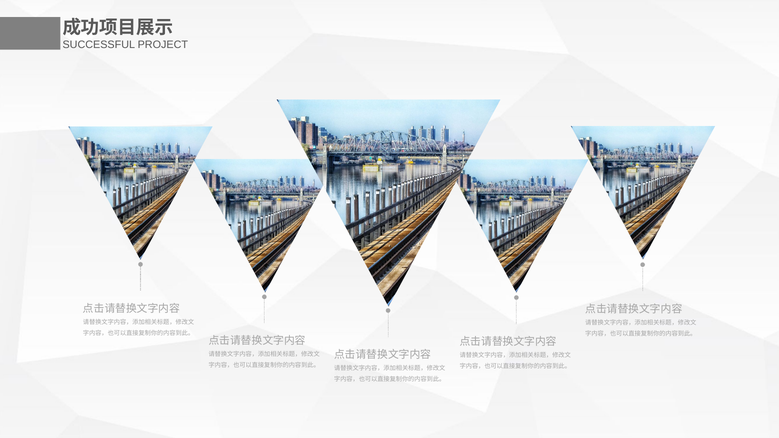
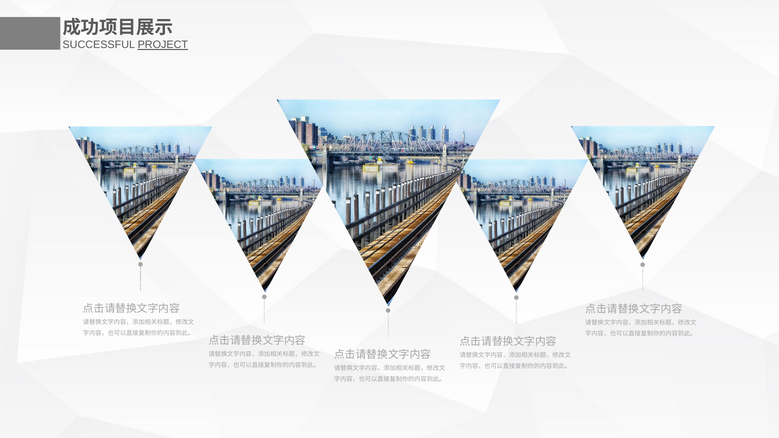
PROJECT underline: none -> present
